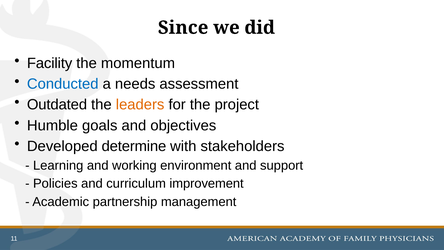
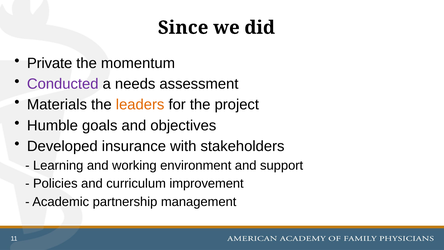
Facility: Facility -> Private
Conducted colour: blue -> purple
Outdated: Outdated -> Materials
determine: determine -> insurance
